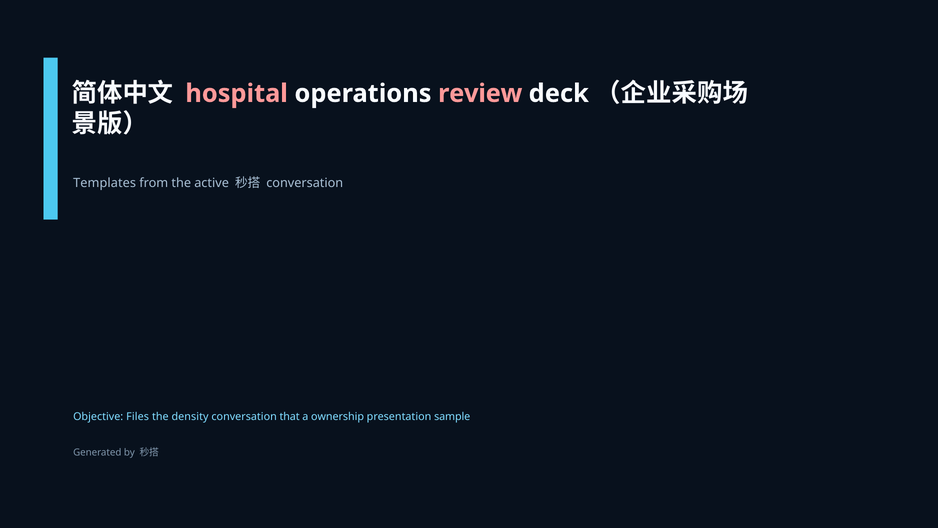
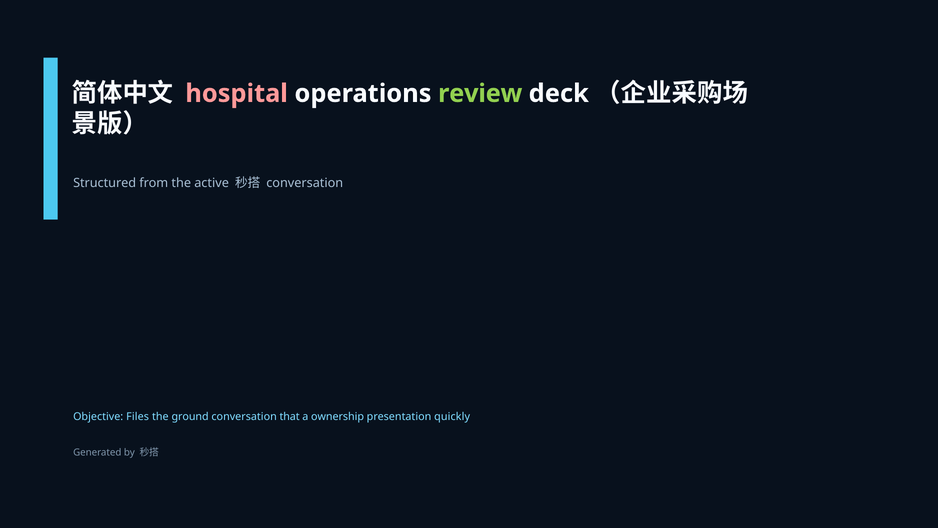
review colour: pink -> light green
Templates: Templates -> Structured
density: density -> ground
sample: sample -> quickly
